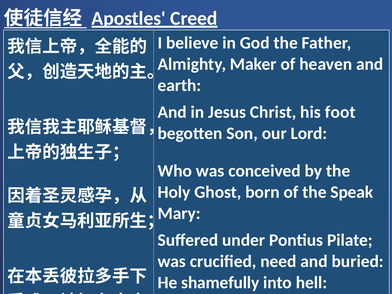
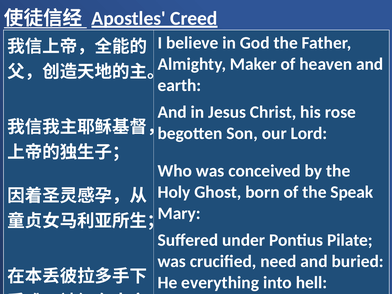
foot: foot -> rose
shamefully: shamefully -> everything
